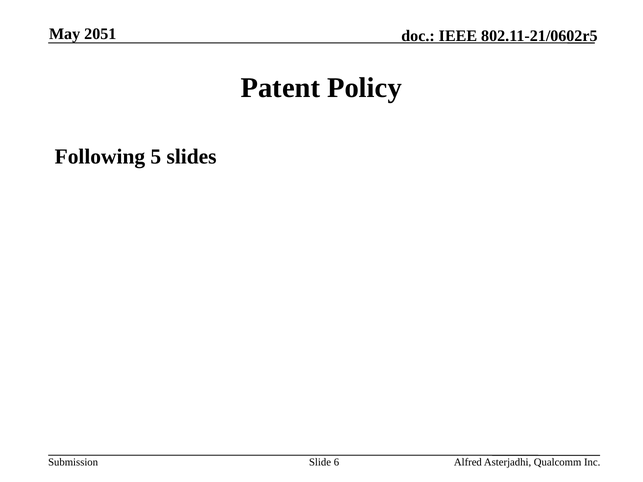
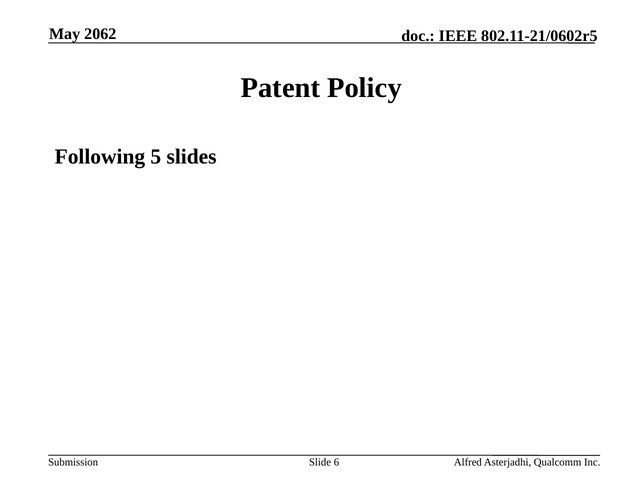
2051: 2051 -> 2062
